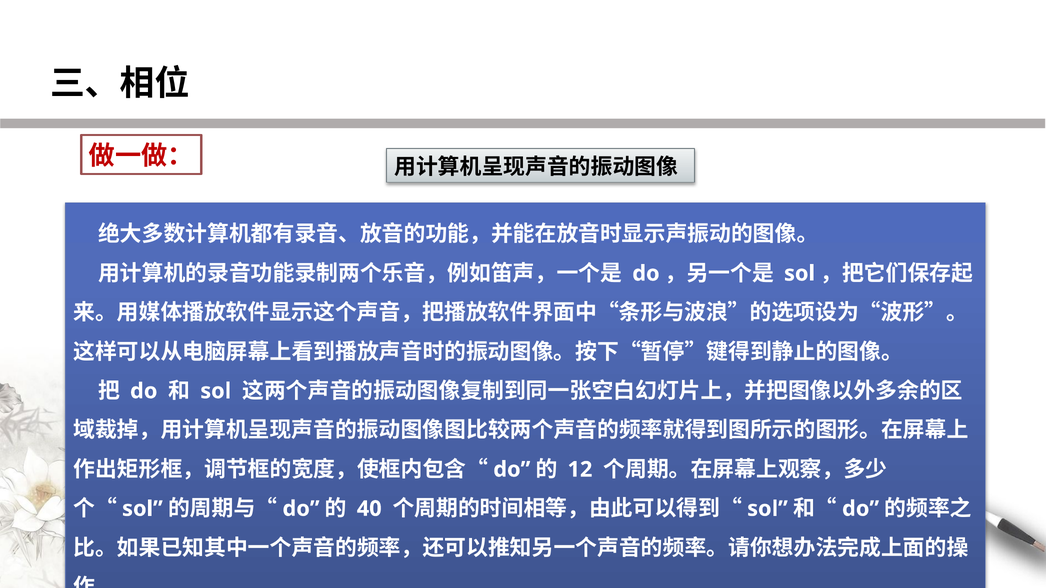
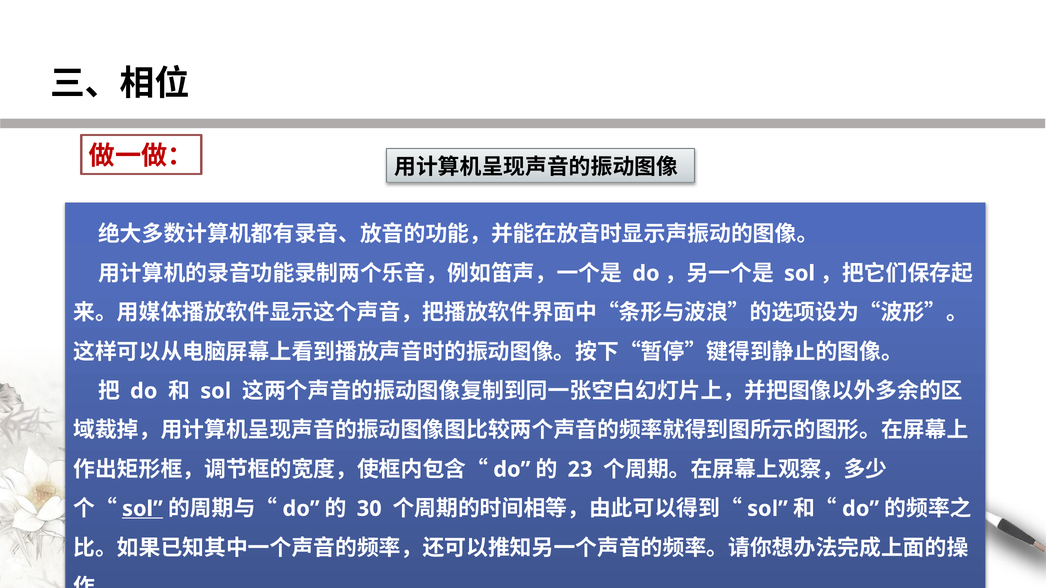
12: 12 -> 23
sol at (142, 509) underline: none -> present
40: 40 -> 30
